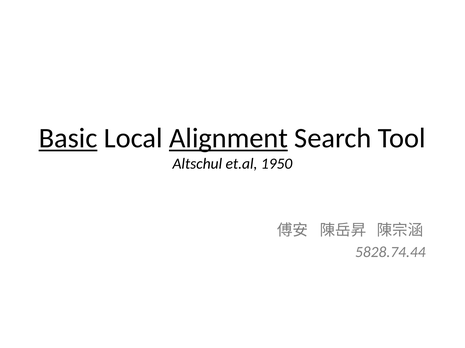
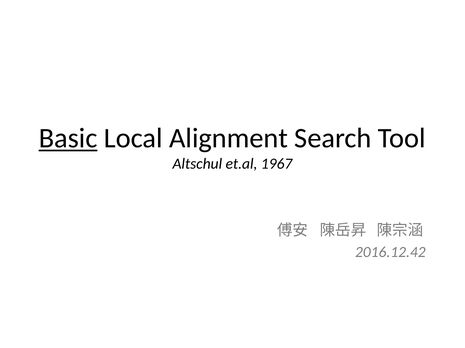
Alignment underline: present -> none
1950: 1950 -> 1967
5828.74.44: 5828.74.44 -> 2016.12.42
